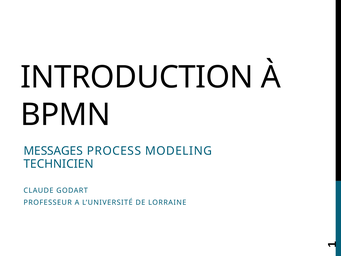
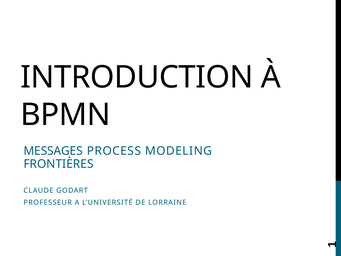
TECHNICIEN: TECHNICIEN -> FRONTIÈRES
